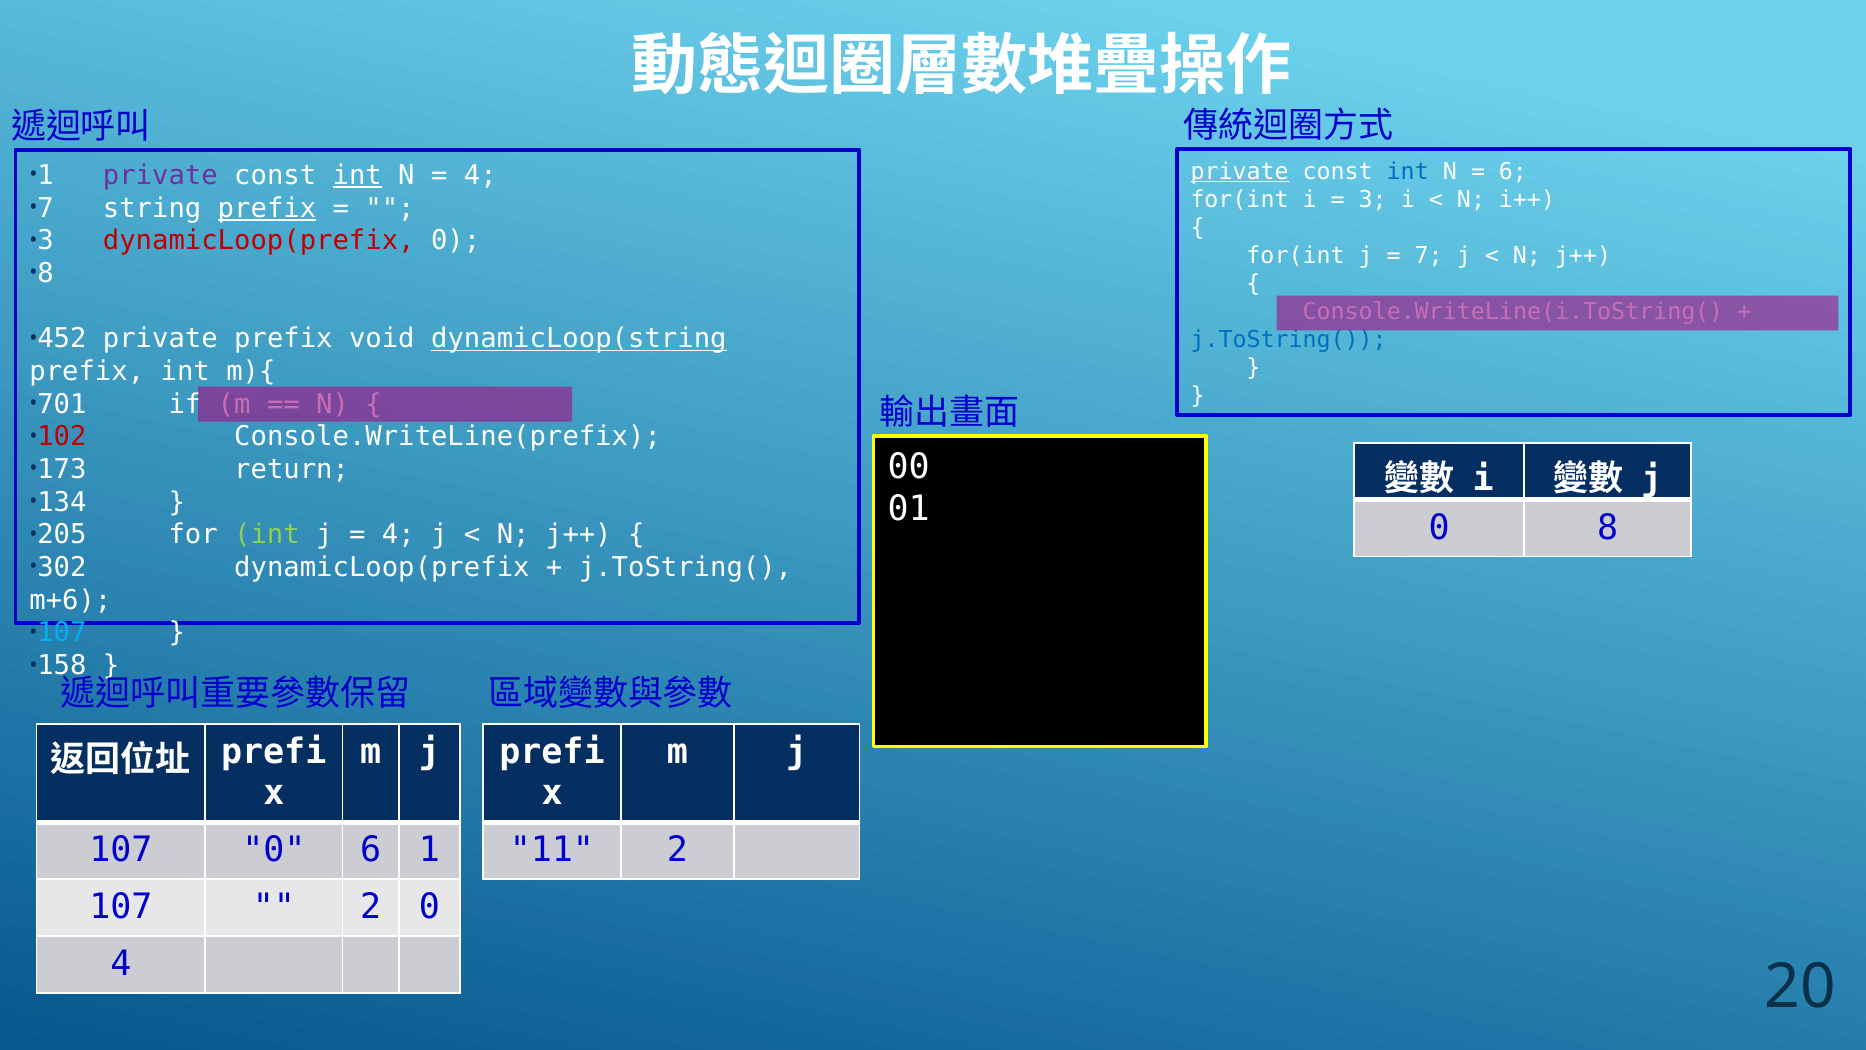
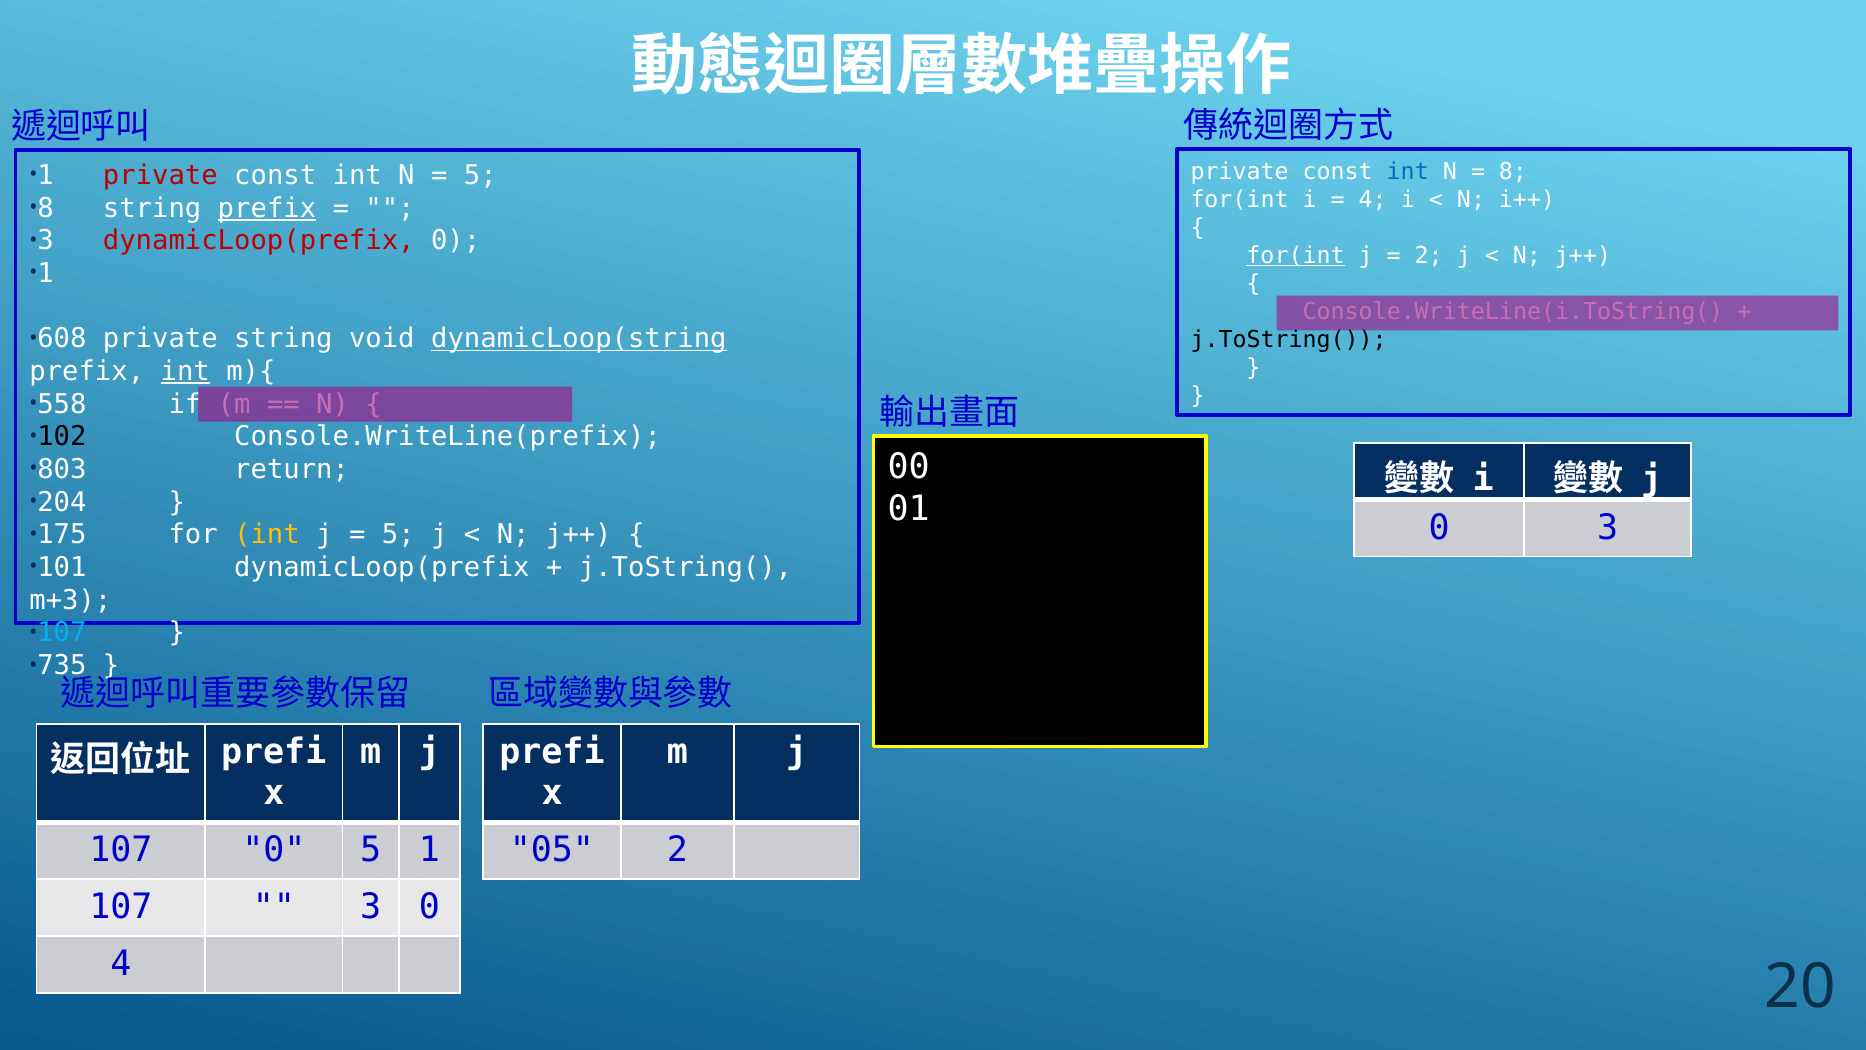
private at (1240, 172) underline: present -> none
6 at (1513, 172): 6 -> 8
private at (160, 175) colour: purple -> red
int at (357, 175) underline: present -> none
4 at (480, 175): 4 -> 5
3 at (1373, 200): 3 -> 4
7 at (46, 208): 7 -> 8
for(int at (1296, 256) underline: none -> present
7 at (1429, 256): 7 -> 2
8 at (46, 273): 8 -> 1
j.ToString( at (1289, 339) colour: blue -> black
452: 452 -> 608
private prefix: prefix -> string
int at (185, 371) underline: none -> present
701: 701 -> 558
102 colour: red -> black
173: 173 -> 803
134: 134 -> 204
0 8: 8 -> 3
205: 205 -> 175
int at (267, 535) colour: light green -> yellow
4 at (398, 535): 4 -> 5
302: 302 -> 101
m+6: m+6 -> m+3
158: 158 -> 735
0 6: 6 -> 5
11: 11 -> 05
2 at (371, 907): 2 -> 3
